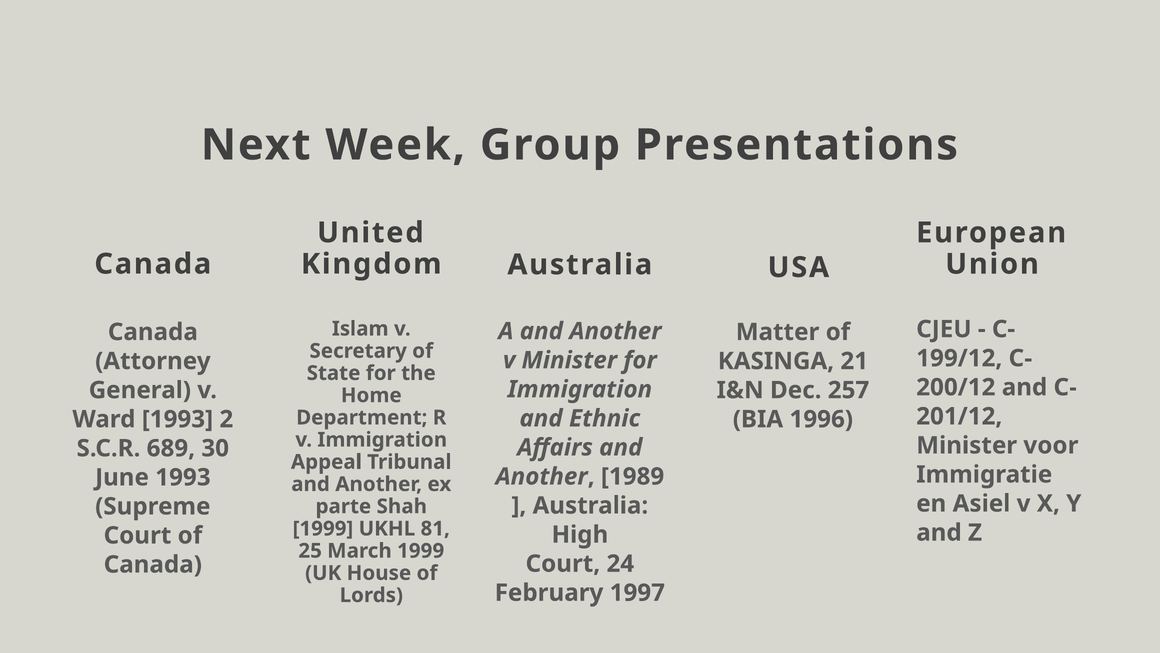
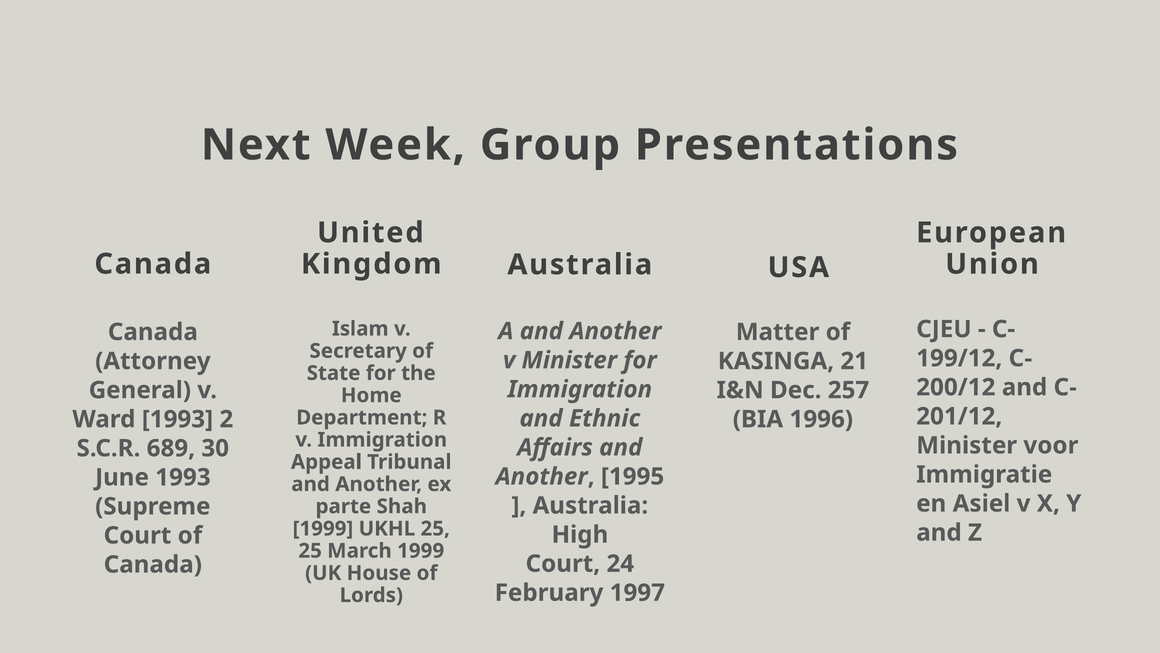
1989: 1989 -> 1995
UKHL 81: 81 -> 25
